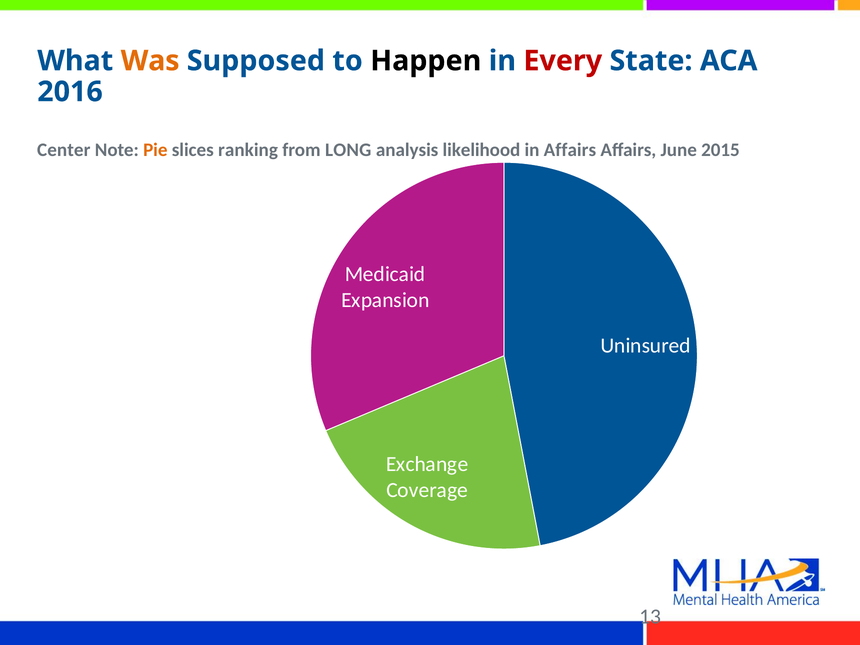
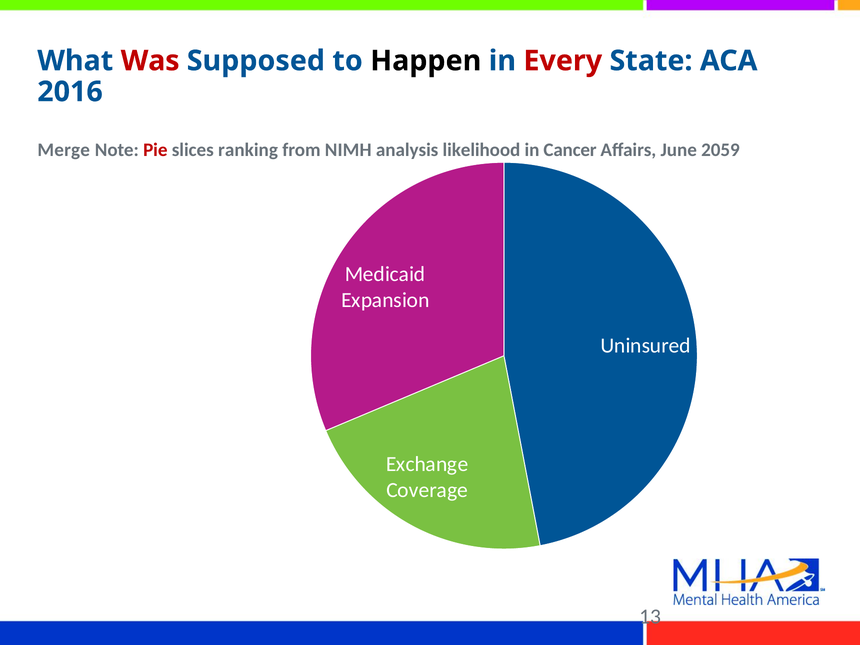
Was colour: orange -> red
Center: Center -> Merge
Pie colour: orange -> red
LONG: LONG -> NIMH
in Affairs: Affairs -> Cancer
2015: 2015 -> 2059
